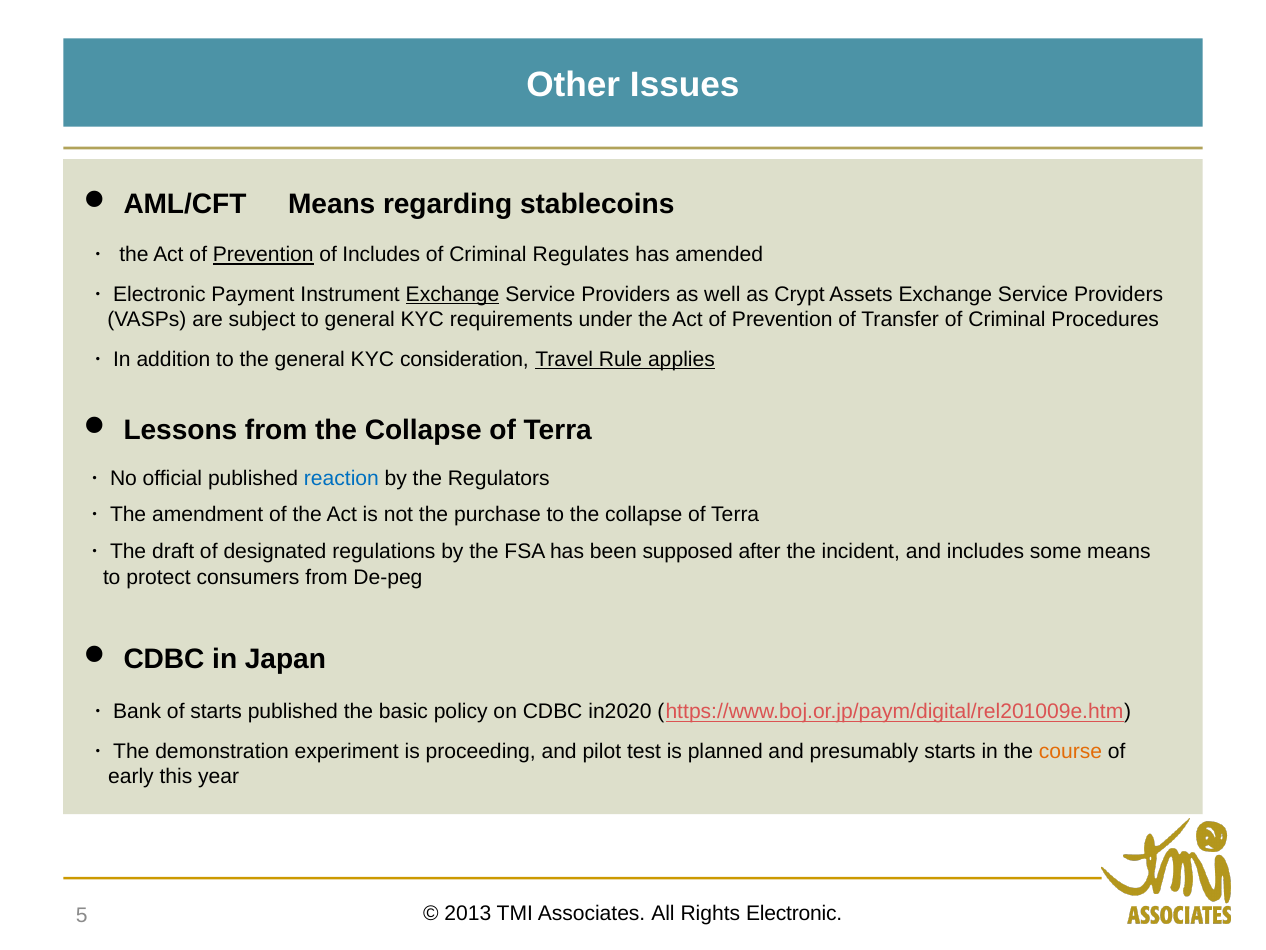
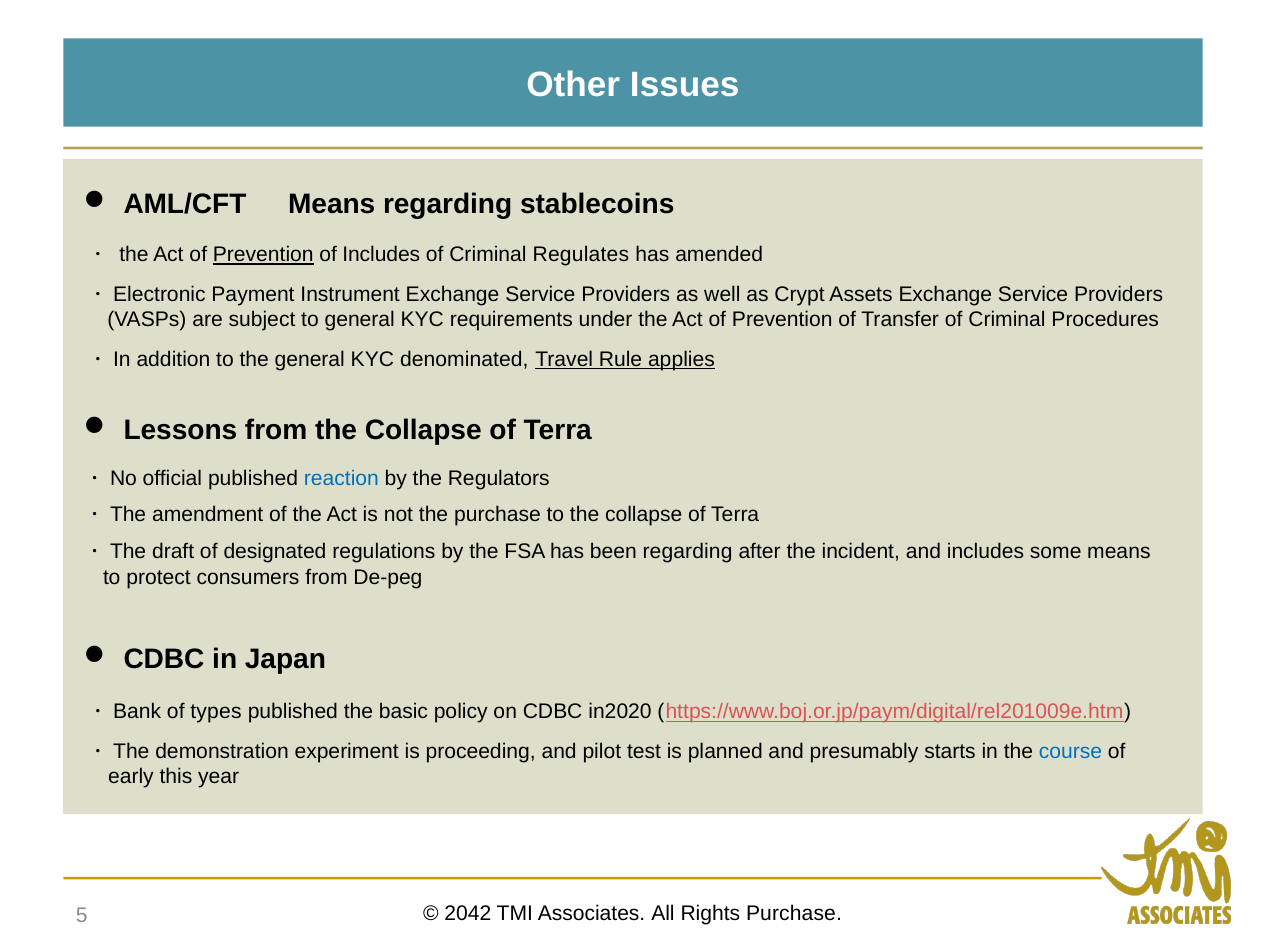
Exchange at (453, 294) underline: present -> none
consideration: consideration -> denominated
been supposed: supposed -> regarding
of starts: starts -> types
course colour: orange -> blue
2013: 2013 -> 2042
Rights Electronic: Electronic -> Purchase
